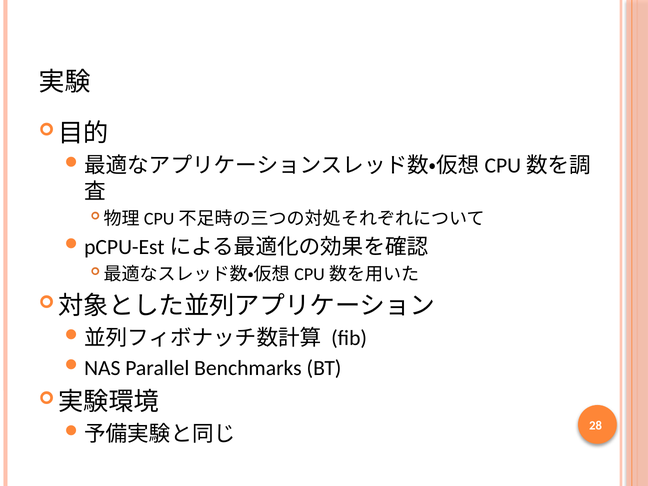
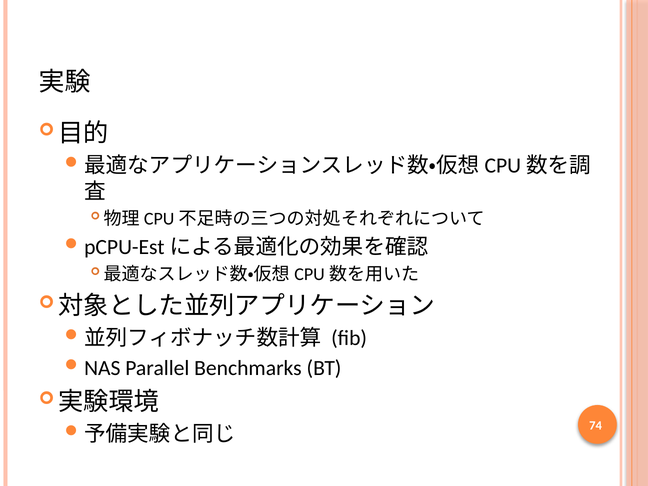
28: 28 -> 74
